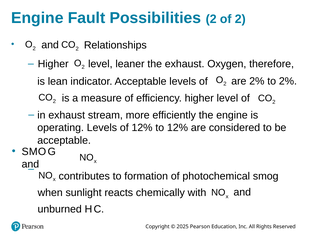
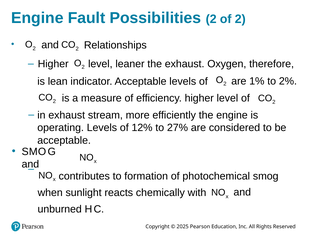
are 2%: 2% -> 1%
to 12%: 12% -> 27%
